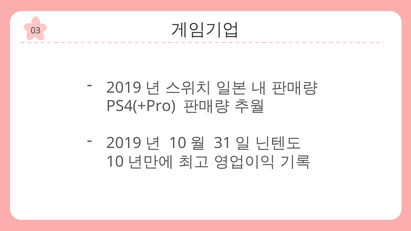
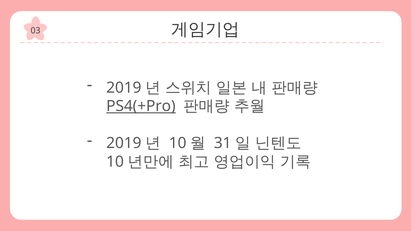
PS4(+Pro underline: none -> present
